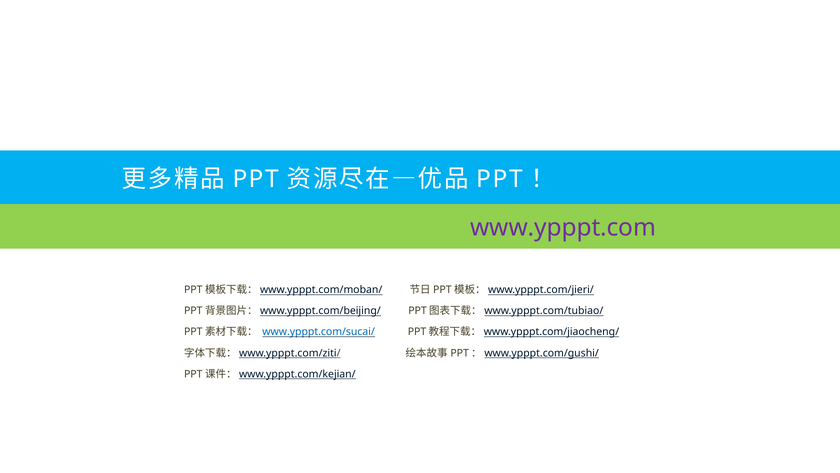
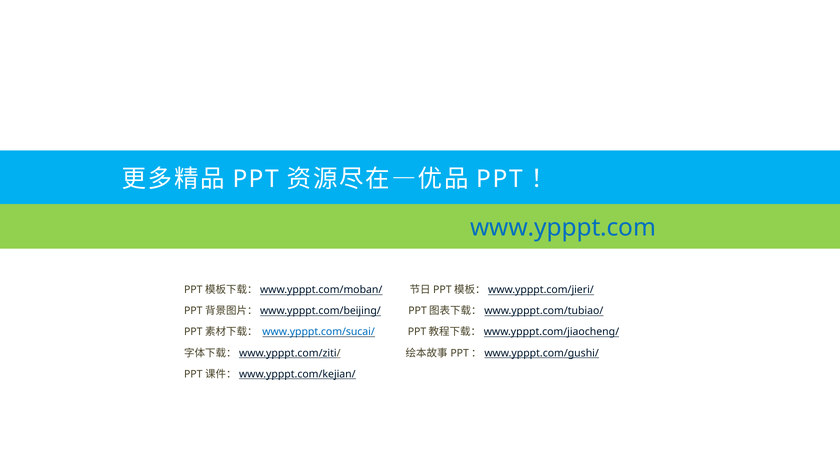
www.ypppt.com colour: purple -> blue
